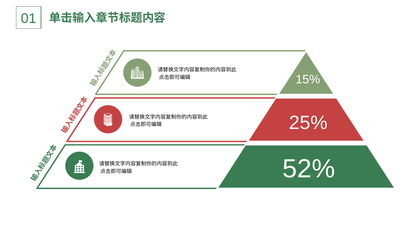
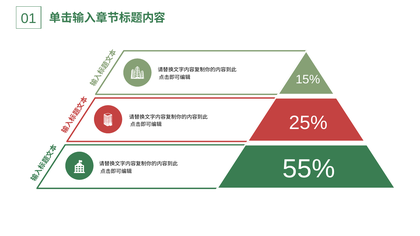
52%: 52% -> 55%
